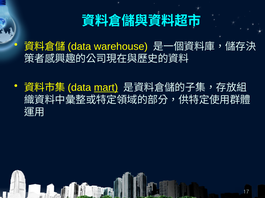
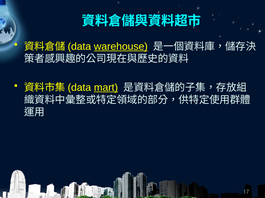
warehouse underline: none -> present
